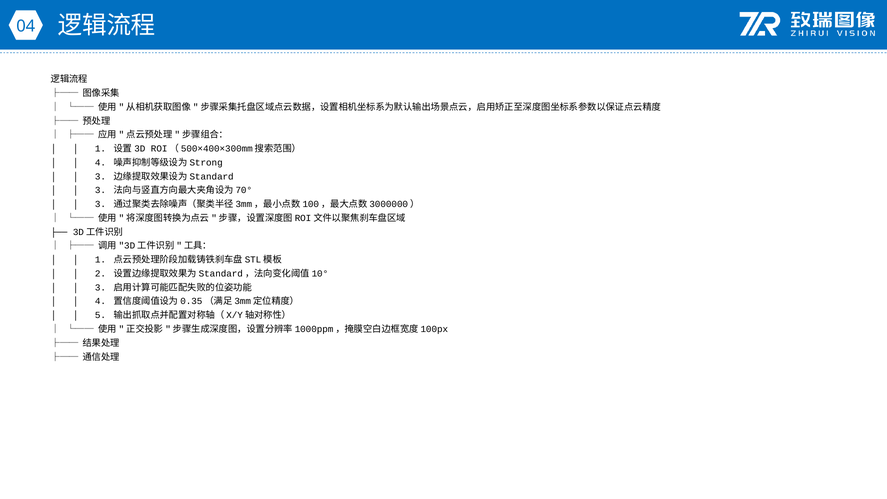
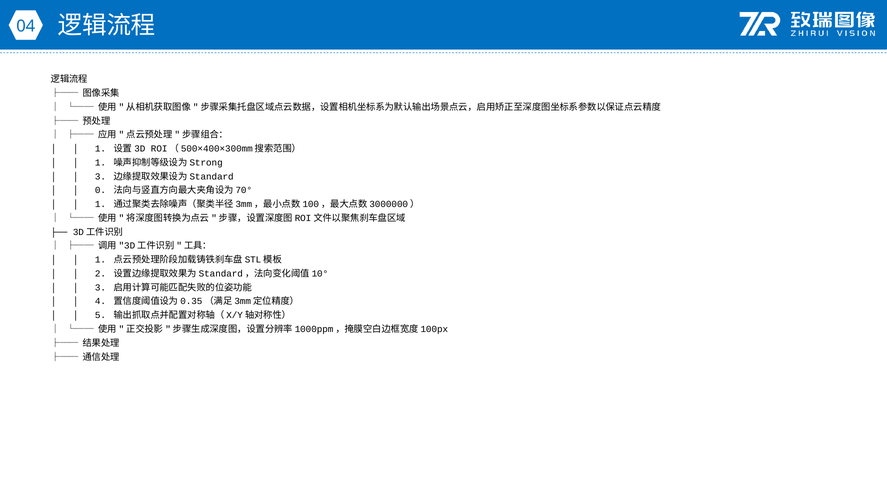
4 at (101, 163): 4 -> 1
3 at (101, 190): 3 -> 0
3 at (101, 204): 3 -> 1
